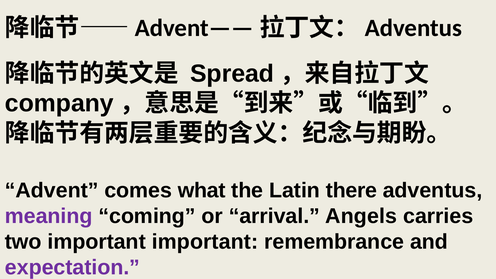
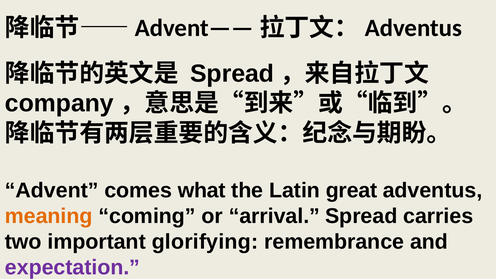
there: there -> great
meaning colour: purple -> orange
arrival Angels: Angels -> Spread
important important: important -> glorifying
